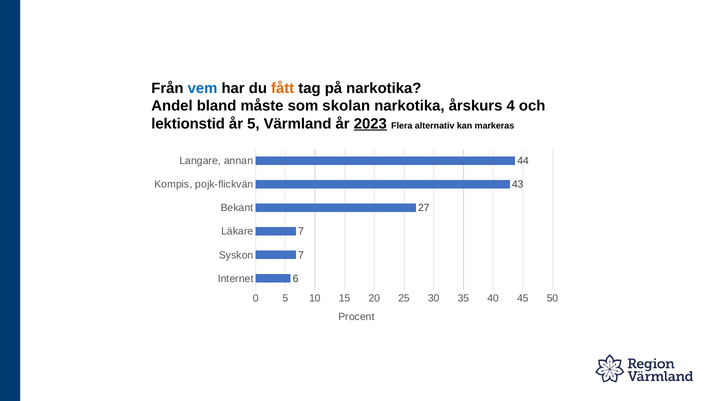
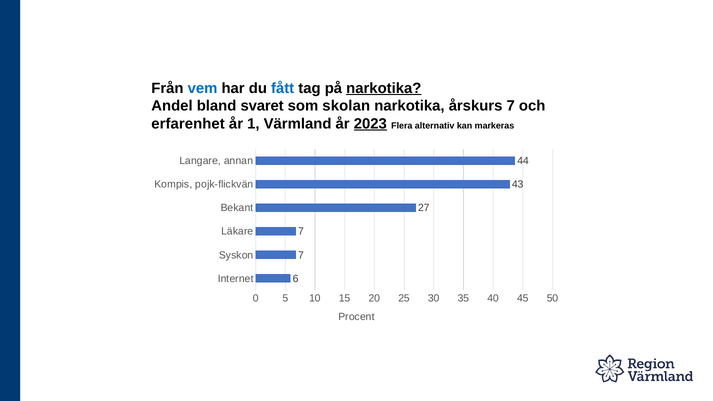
fått colour: orange -> blue
narkotika at (384, 88) underline: none -> present
måste: måste -> svaret
årskurs 4: 4 -> 7
lektionstid: lektionstid -> erfarenhet
år 5: 5 -> 1
